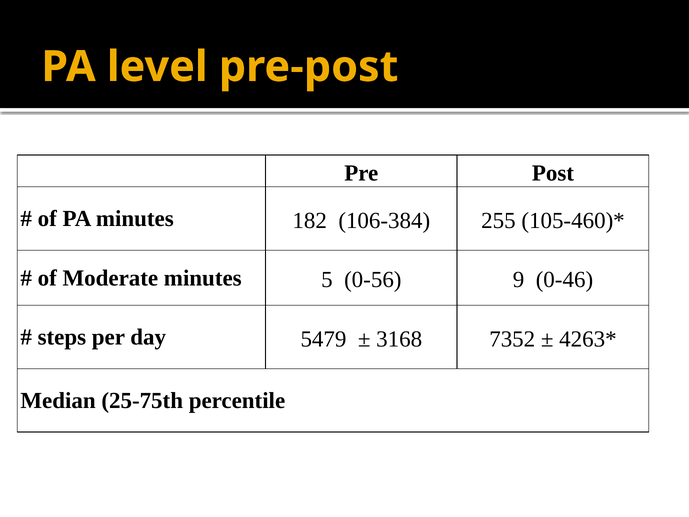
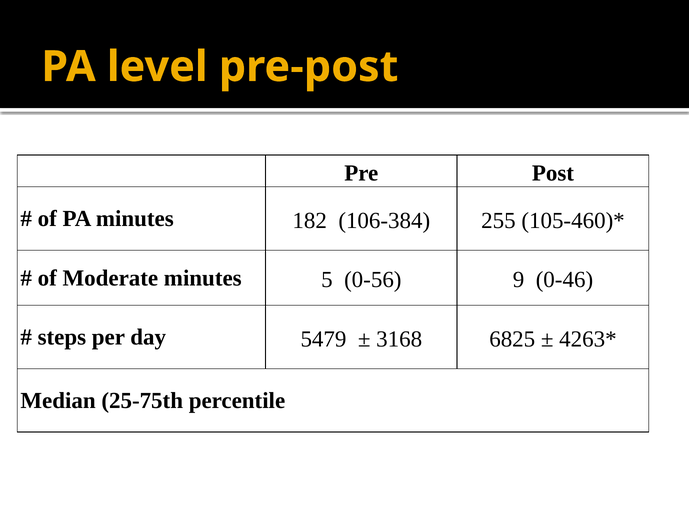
7352: 7352 -> 6825
